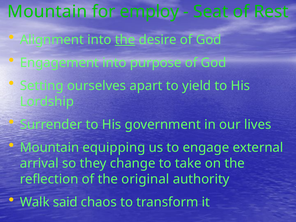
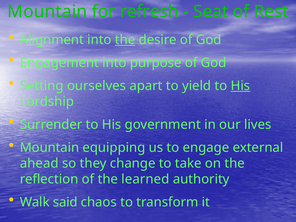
employ: employ -> refresh
His at (240, 86) underline: none -> present
arrival: arrival -> ahead
original: original -> learned
